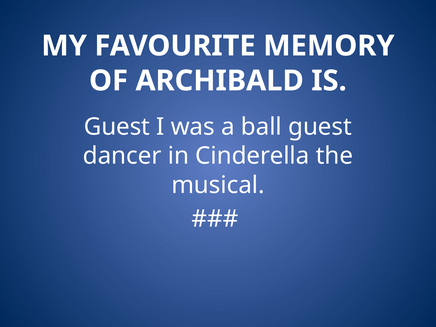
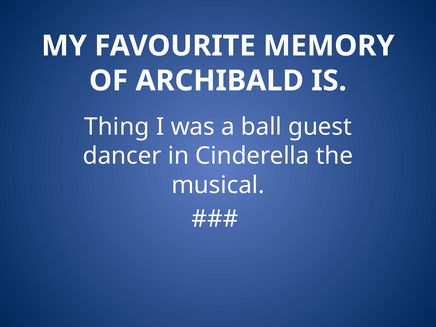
Guest at (117, 127): Guest -> Thing
